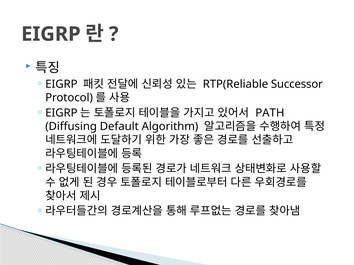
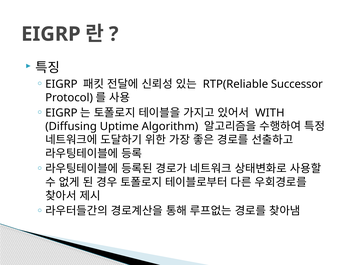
PATH: PATH -> WITH
Default: Default -> Uptime
